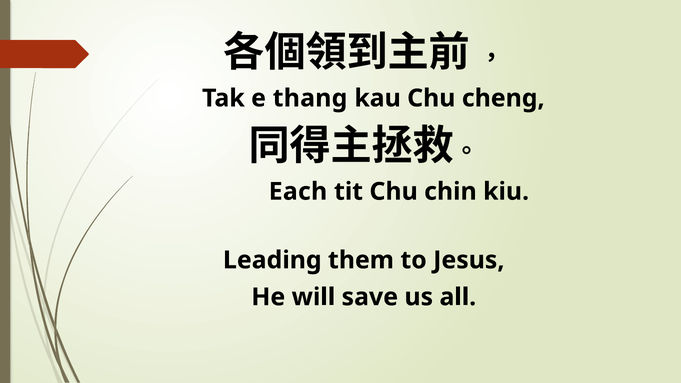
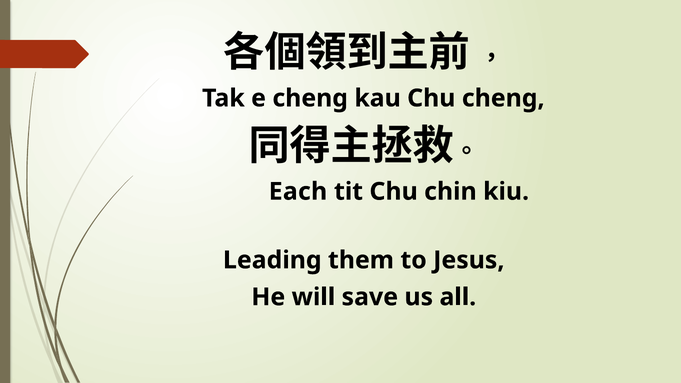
e thang: thang -> cheng
